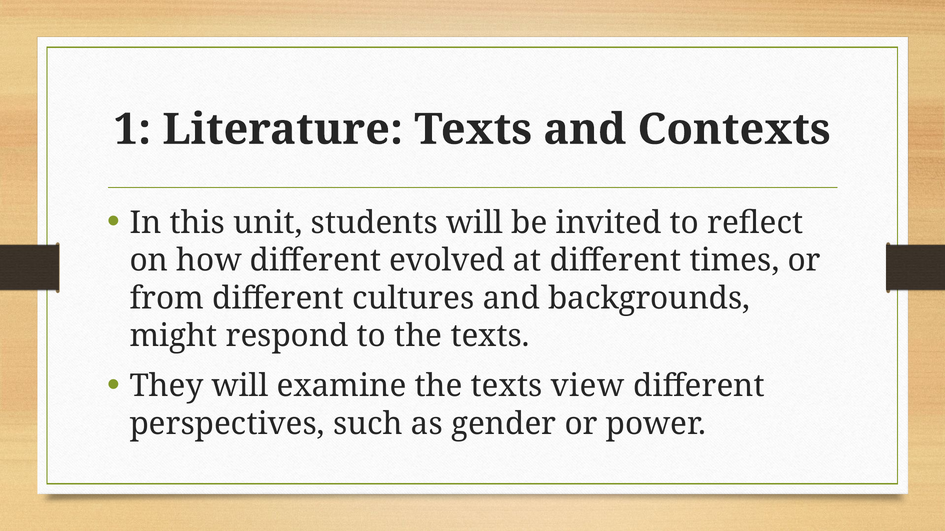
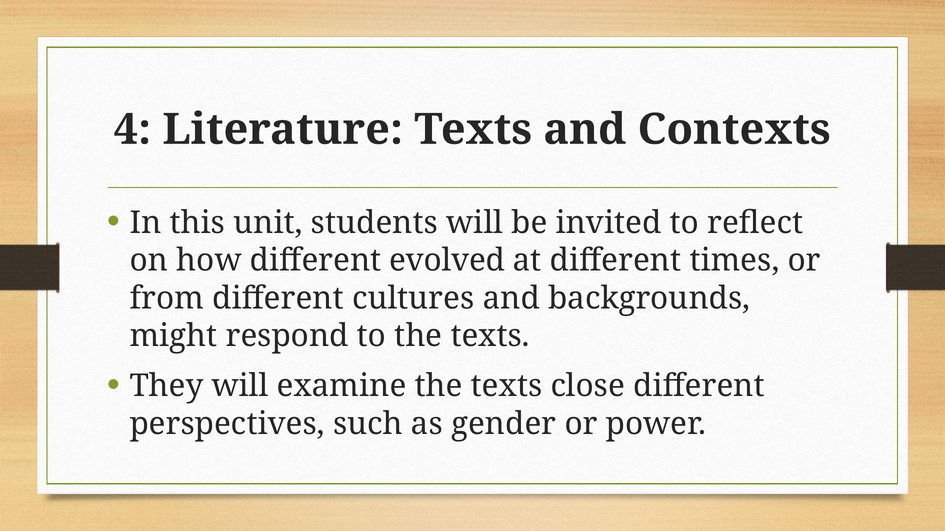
1: 1 -> 4
view: view -> close
